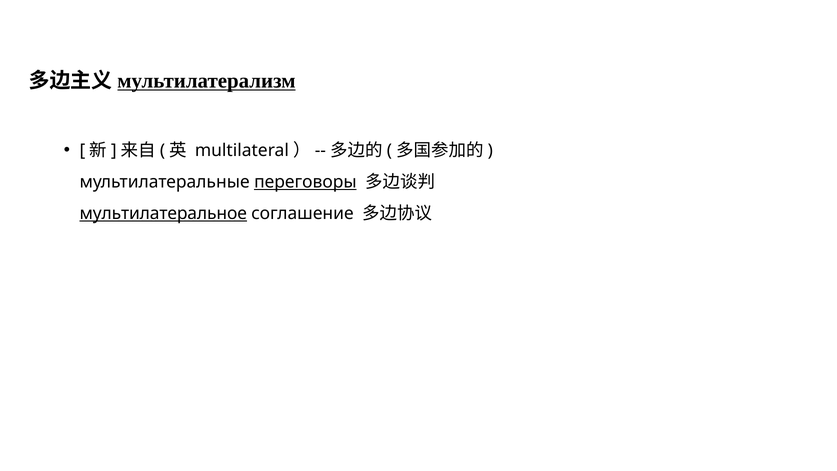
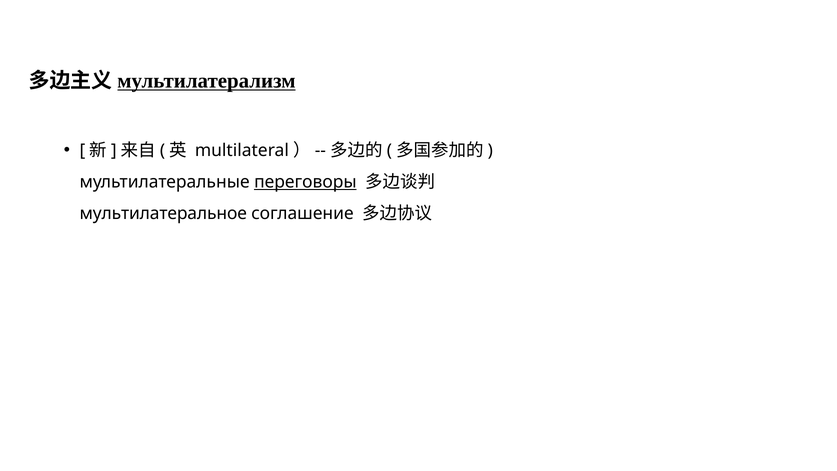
мультилатеральное underline: present -> none
